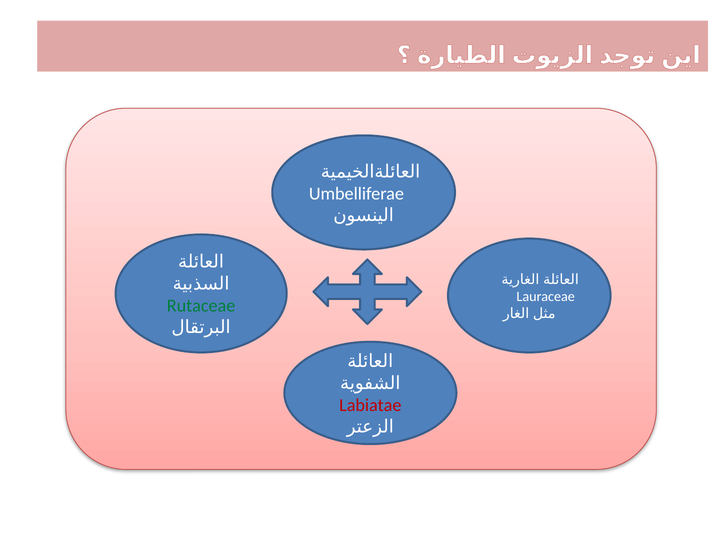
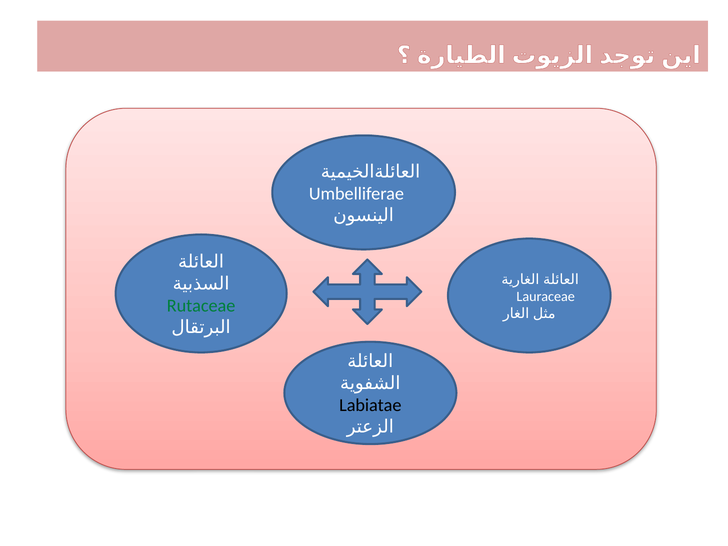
Labiatae colour: red -> black
